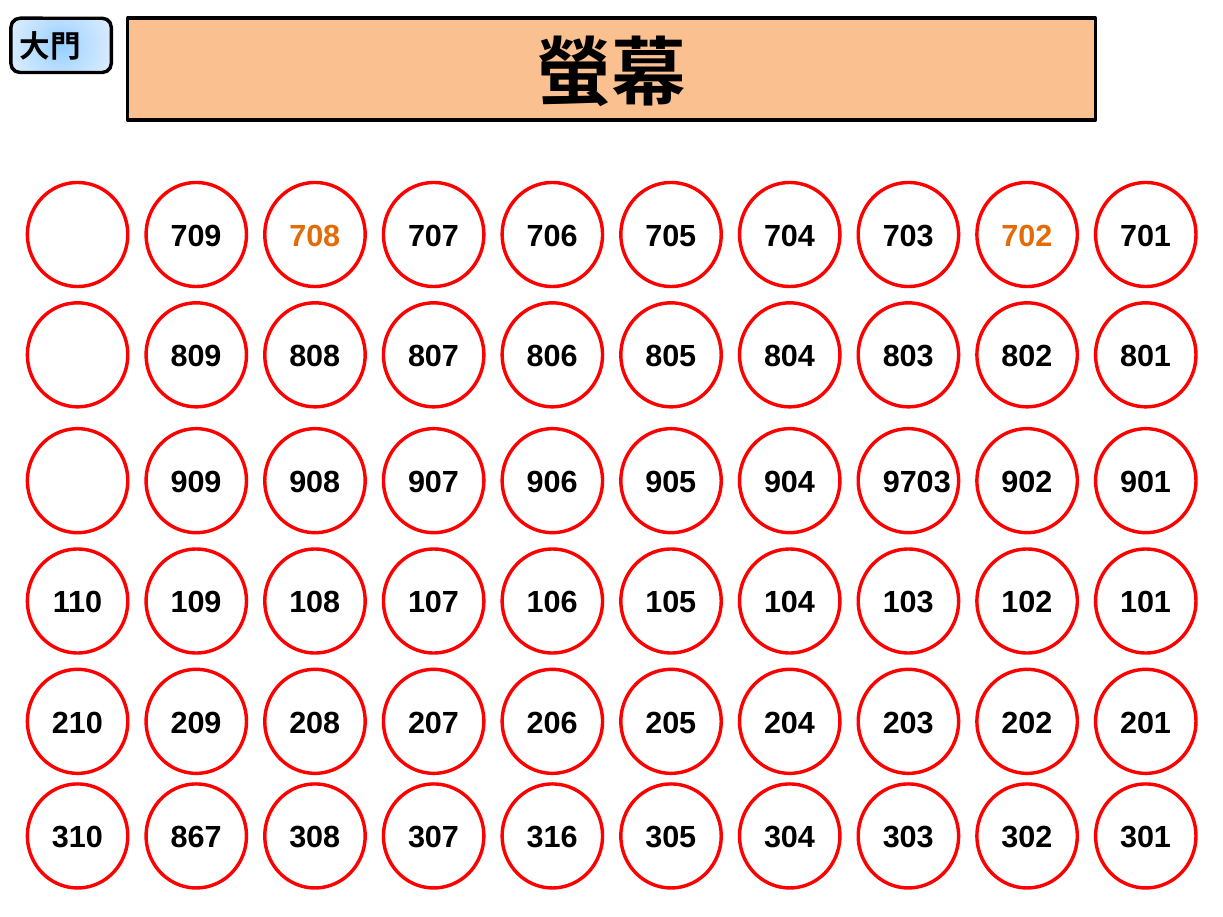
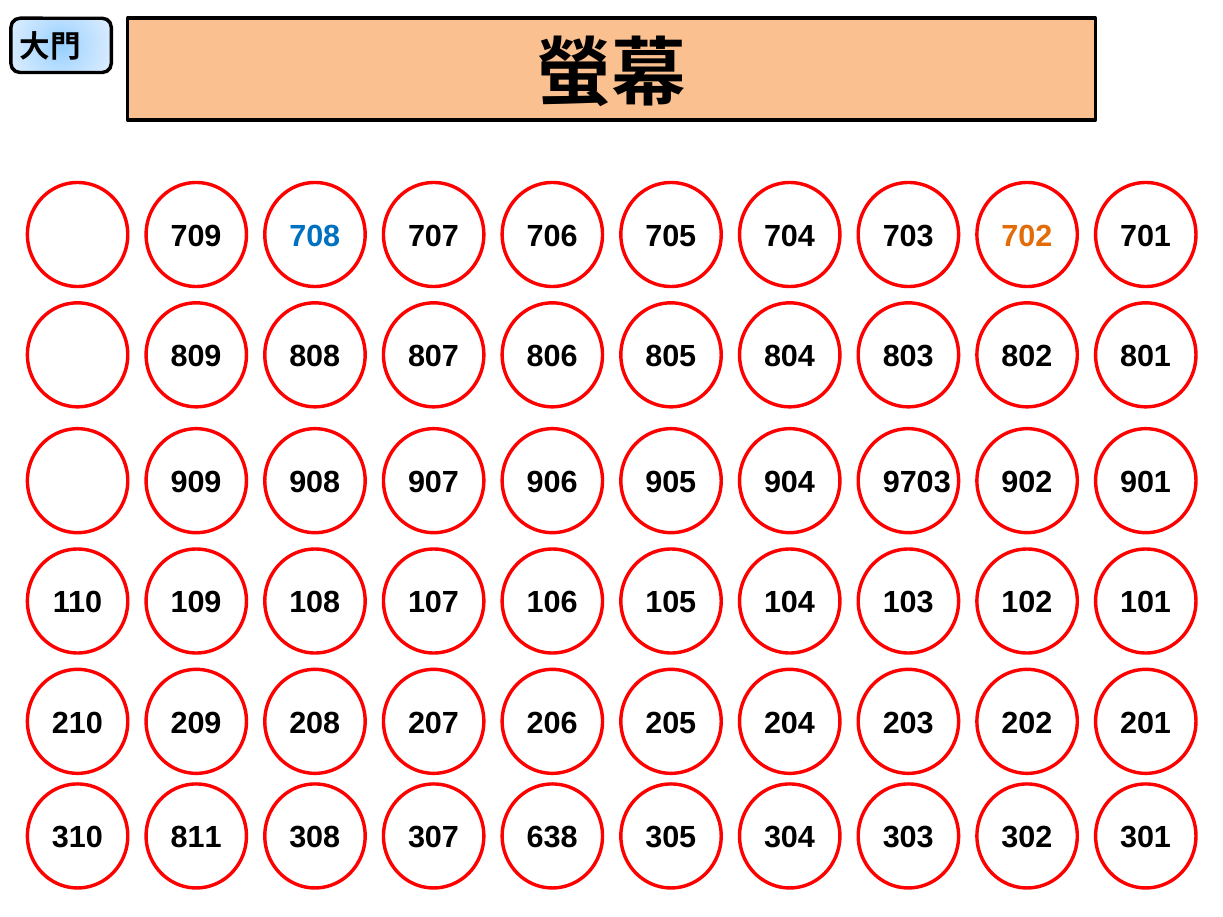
708 colour: orange -> blue
867: 867 -> 811
316: 316 -> 638
